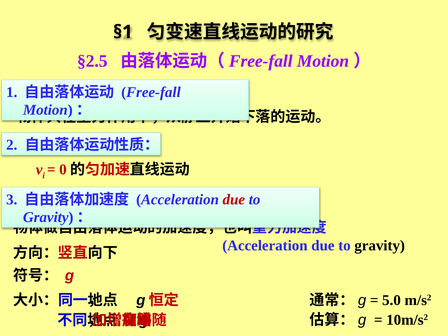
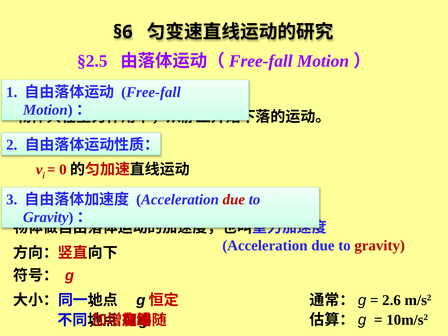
§1: §1 -> §6
gravity colour: black -> red
5.0: 5.0 -> 2.6
